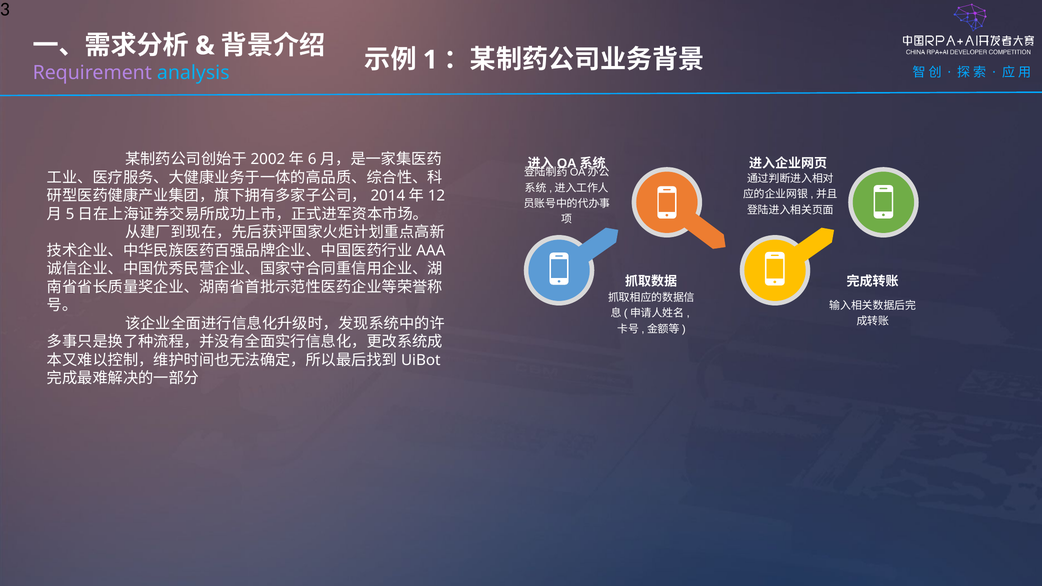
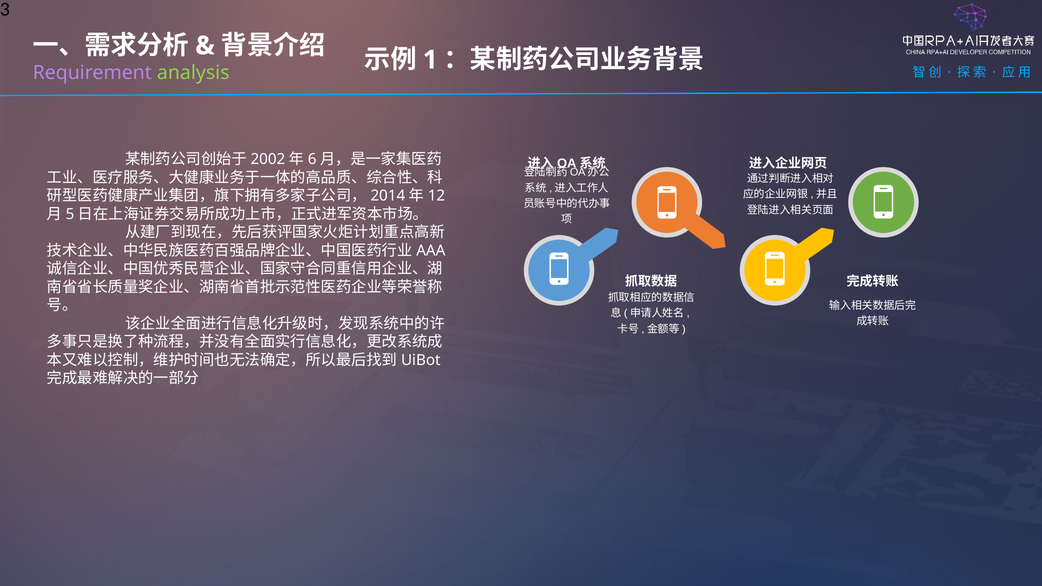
analysis colour: light blue -> light green
